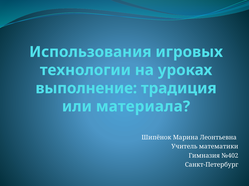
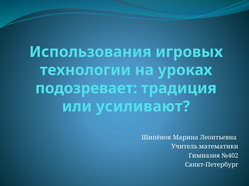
выполнение: выполнение -> подозревает
материала: материала -> усиливают
